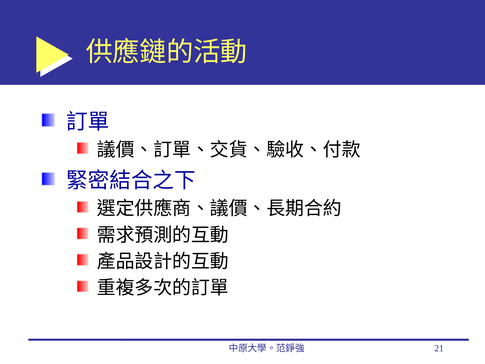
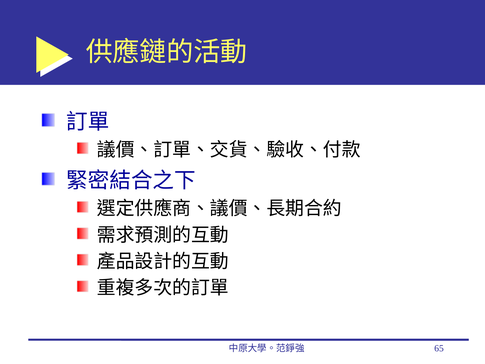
21: 21 -> 65
